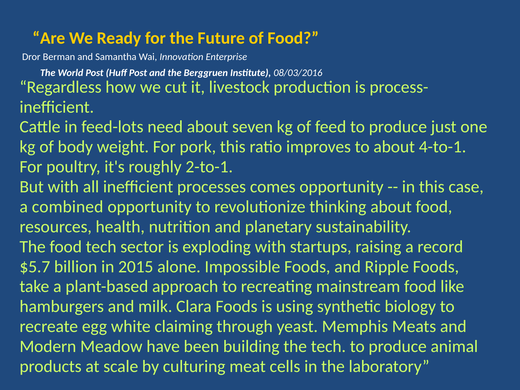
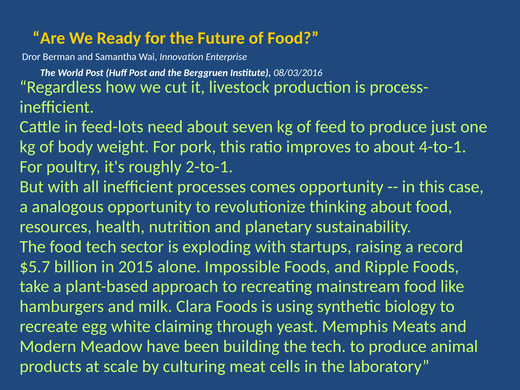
combined: combined -> analogous
